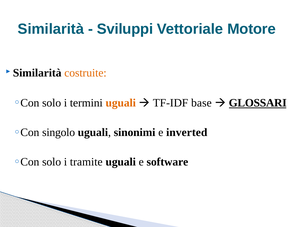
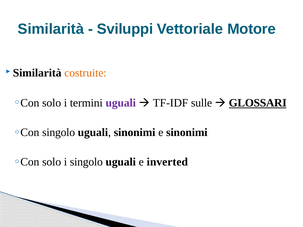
uguali at (121, 103) colour: orange -> purple
base: base -> sulle
e inverted: inverted -> sinonimi
i tramite: tramite -> singolo
software: software -> inverted
